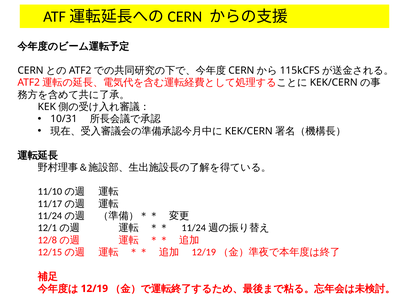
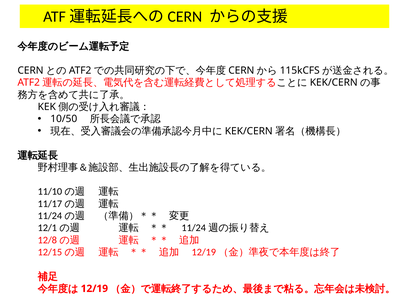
10/31: 10/31 -> 10/50
